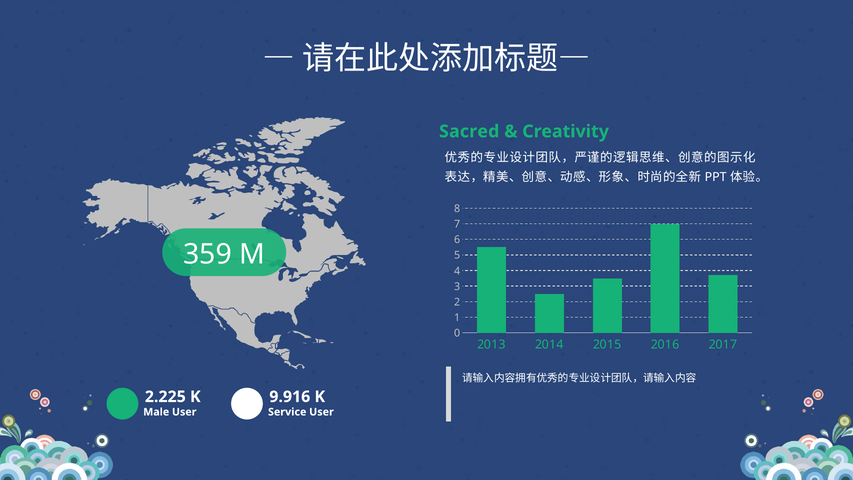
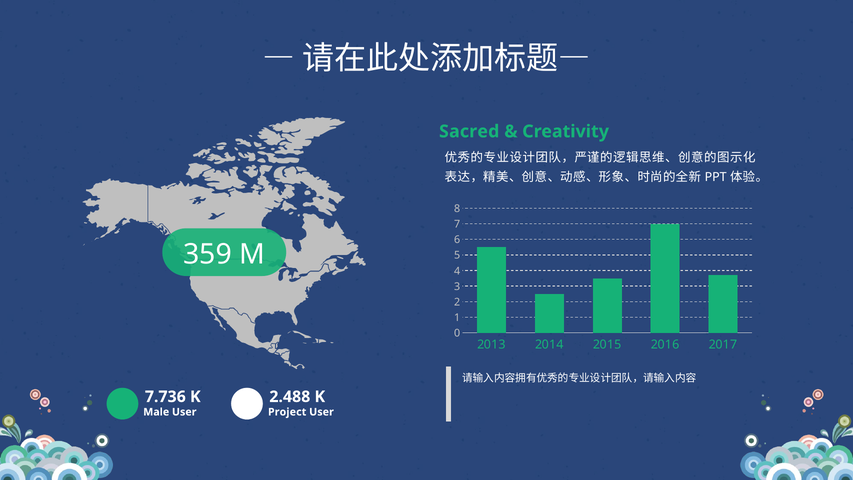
2.225: 2.225 -> 7.736
9.916: 9.916 -> 2.488
Service: Service -> Project
